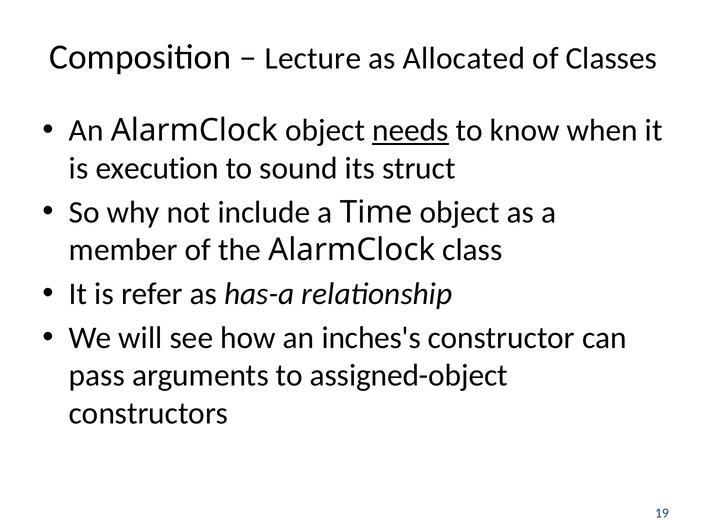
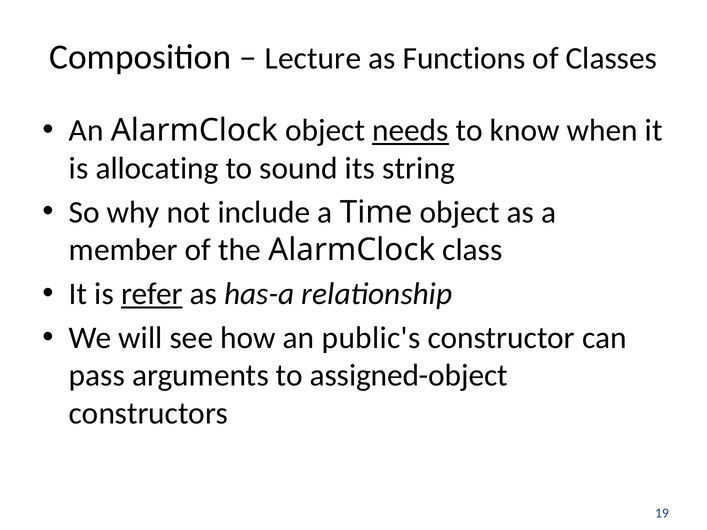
Allocated: Allocated -> Functions
execution: execution -> allocating
struct: struct -> string
refer underline: none -> present
inches's: inches's -> public's
